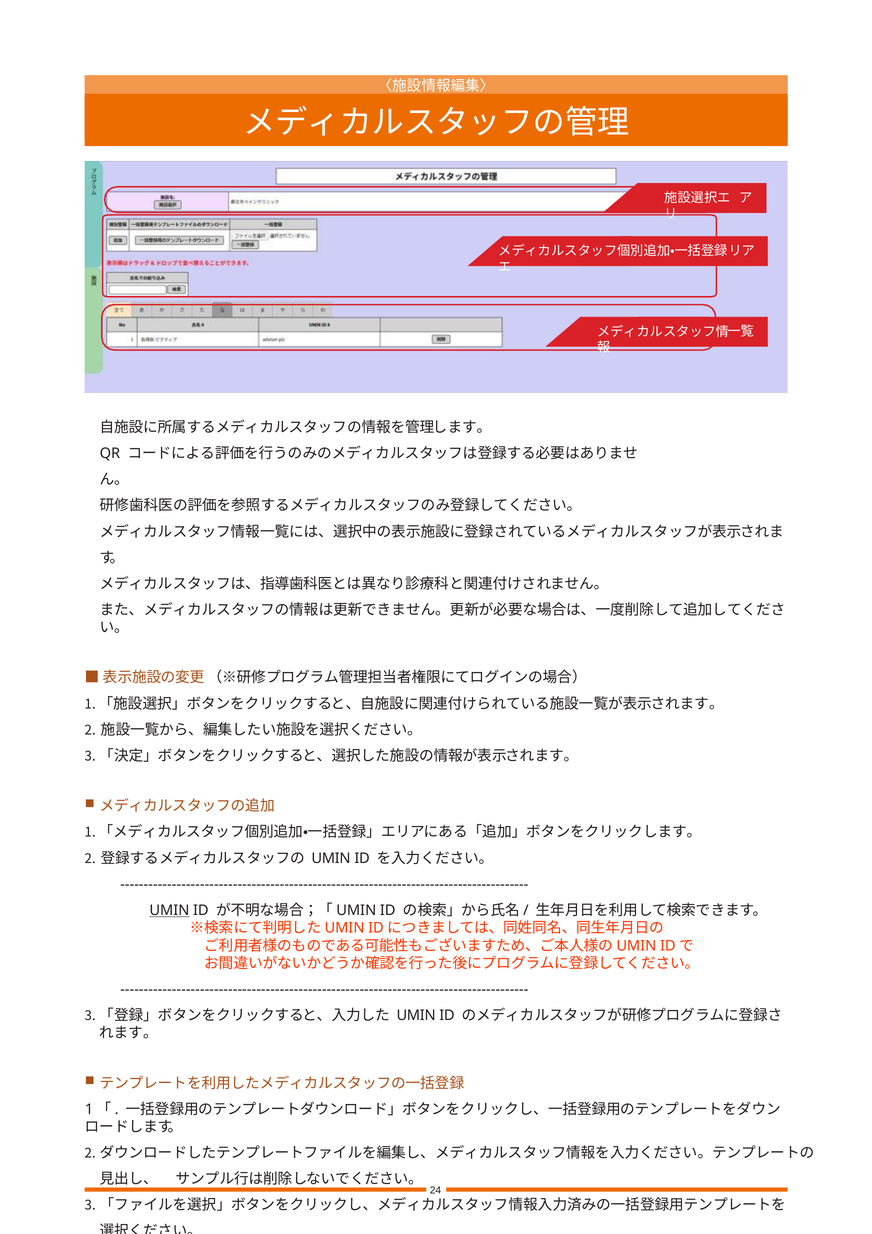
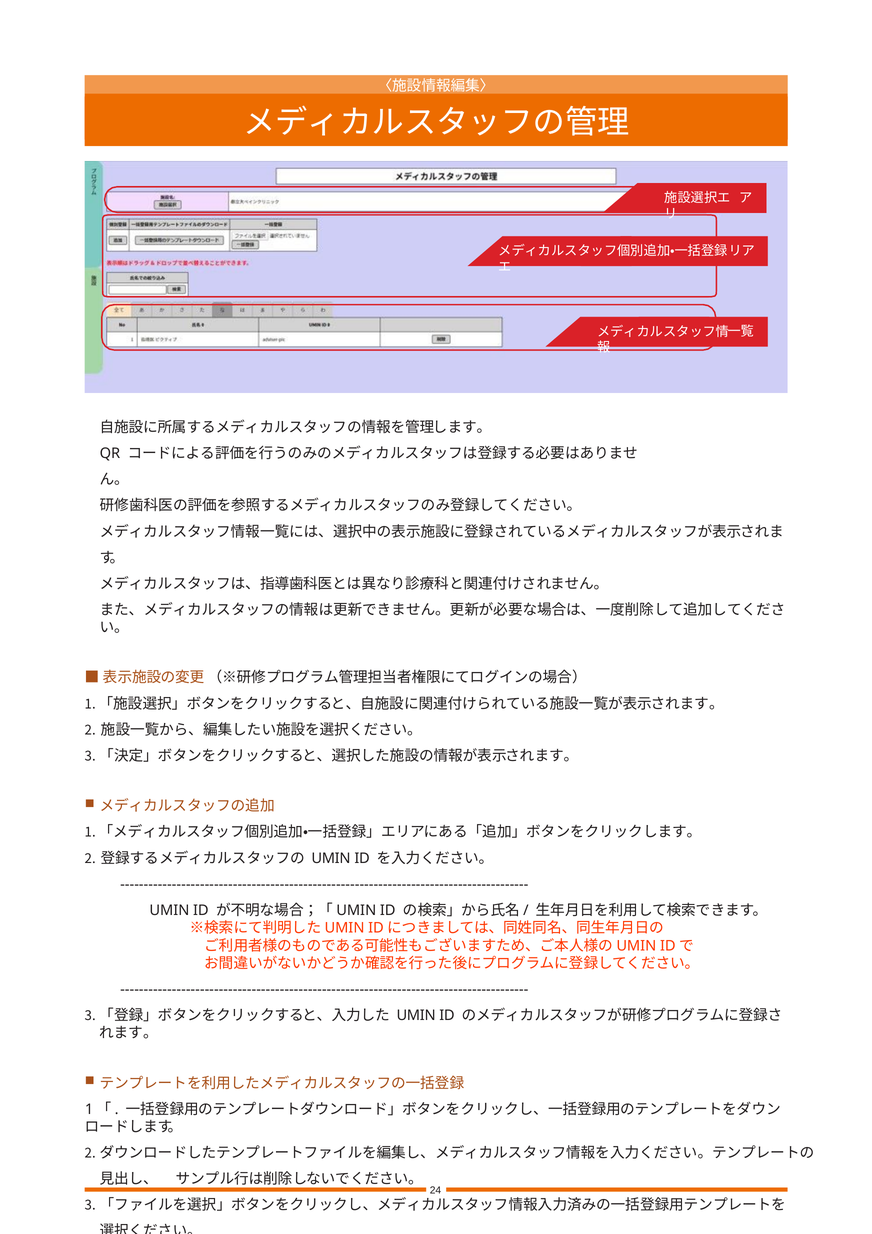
UMIN at (169, 910) underline: present -> none
